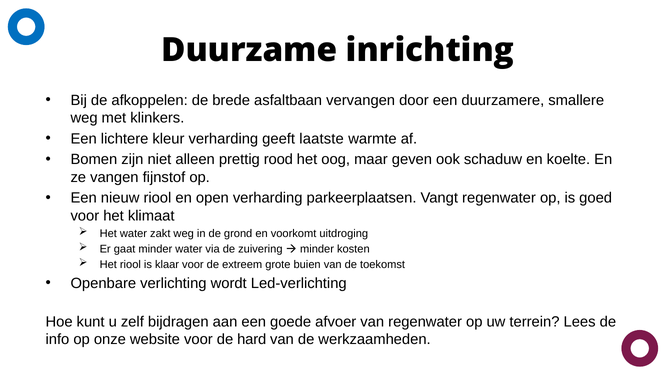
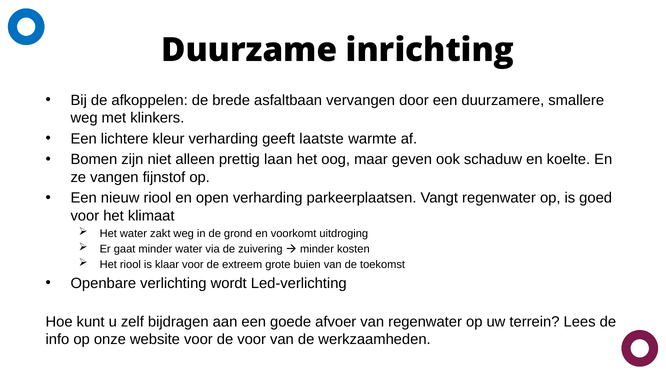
rood: rood -> laan
de hard: hard -> voor
